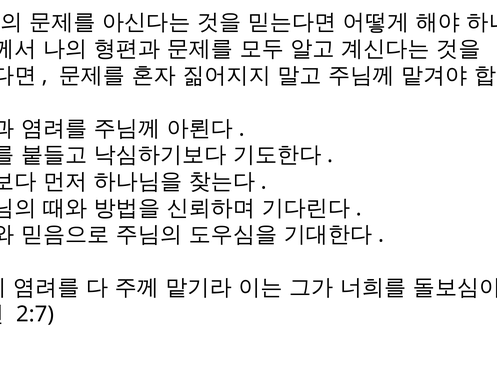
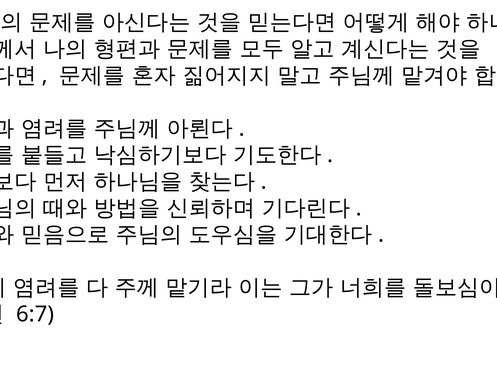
2:7: 2:7 -> 6:7
